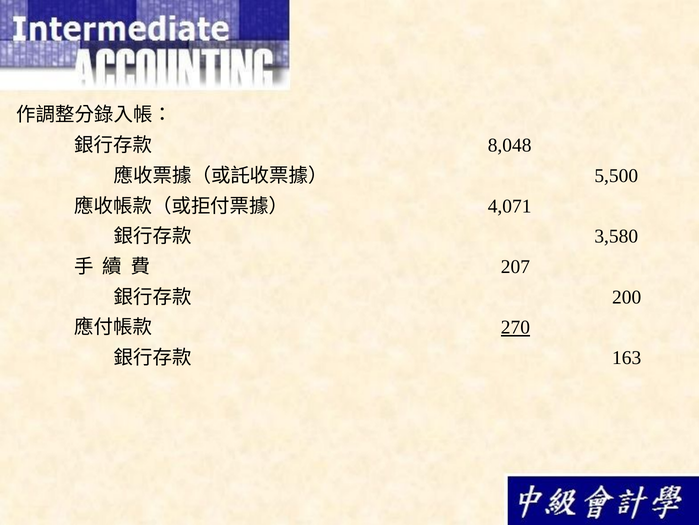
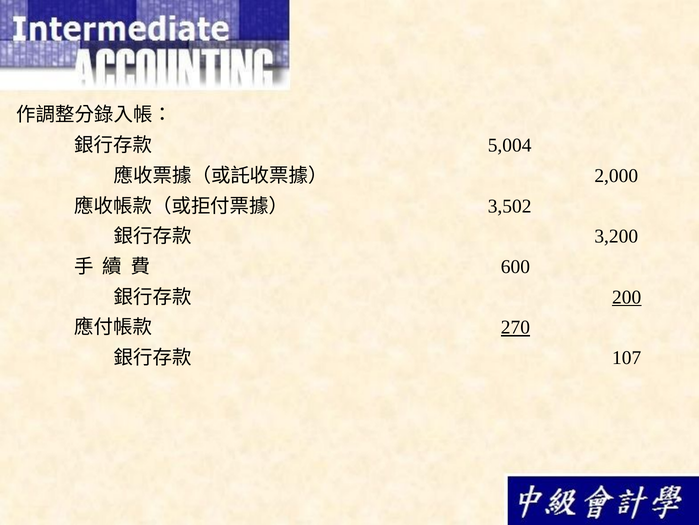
8,048: 8,048 -> 5,004
5,500: 5,500 -> 2,000
4,071: 4,071 -> 3,502
3,580: 3,580 -> 3,200
207: 207 -> 600
200 underline: none -> present
163: 163 -> 107
